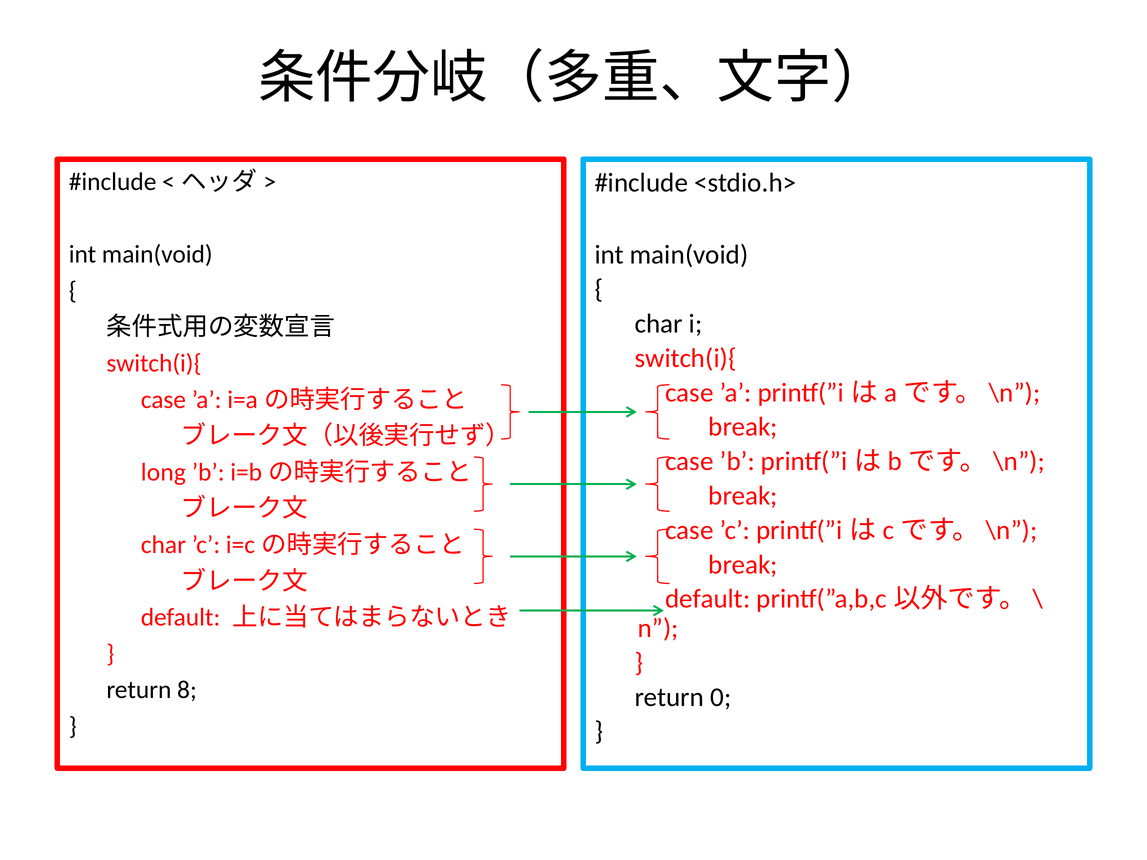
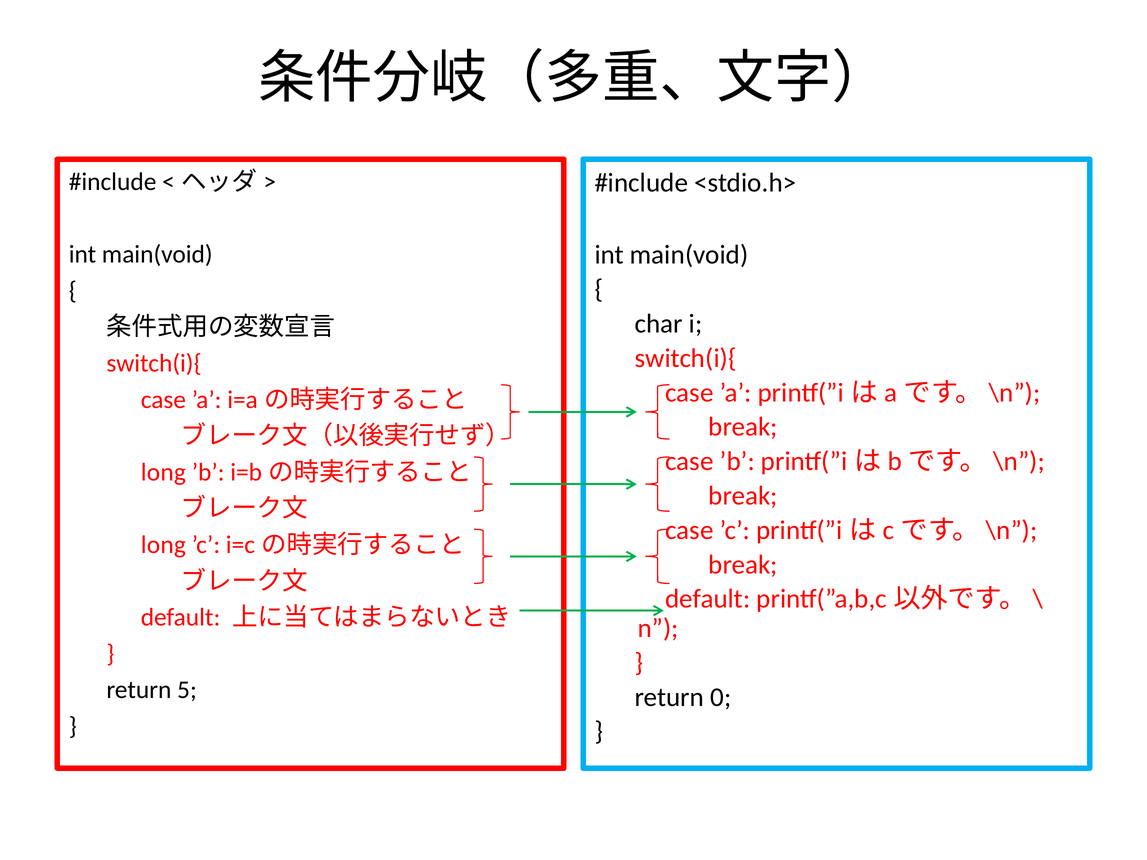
char at (163, 545): char -> long
8: 8 -> 5
